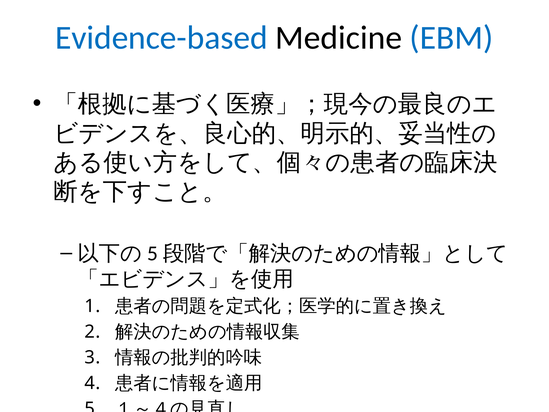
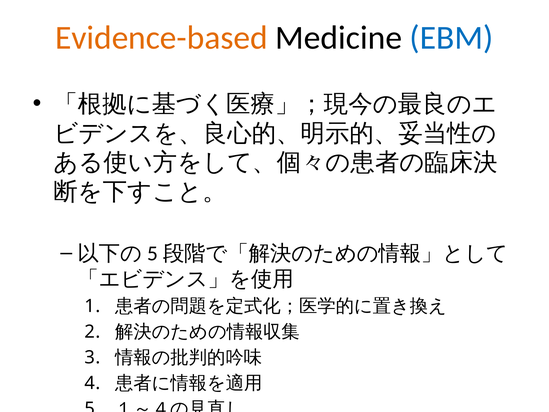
Evidence-based colour: blue -> orange
